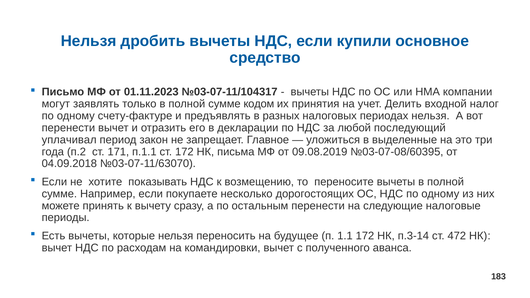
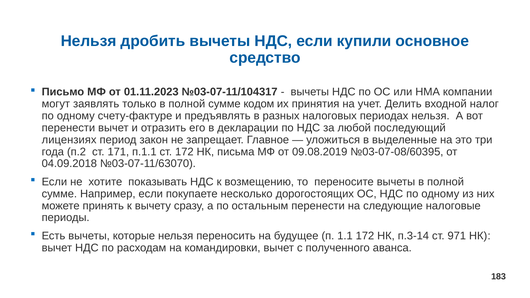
уплачивал: уплачивал -> лицензиях
472: 472 -> 971
